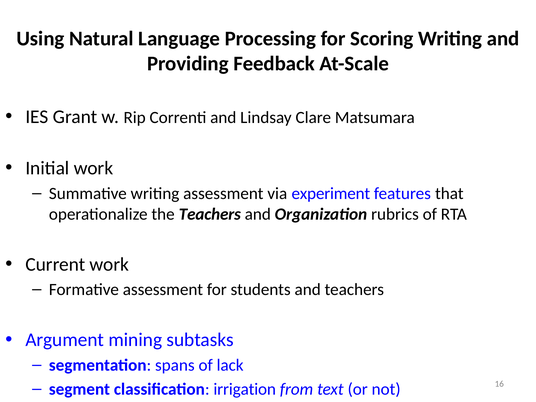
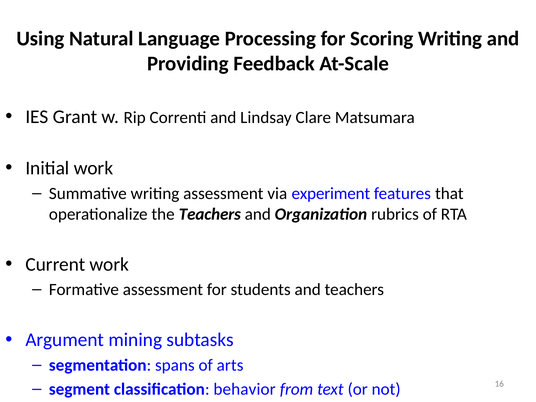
lack: lack -> arts
irrigation: irrigation -> behavior
